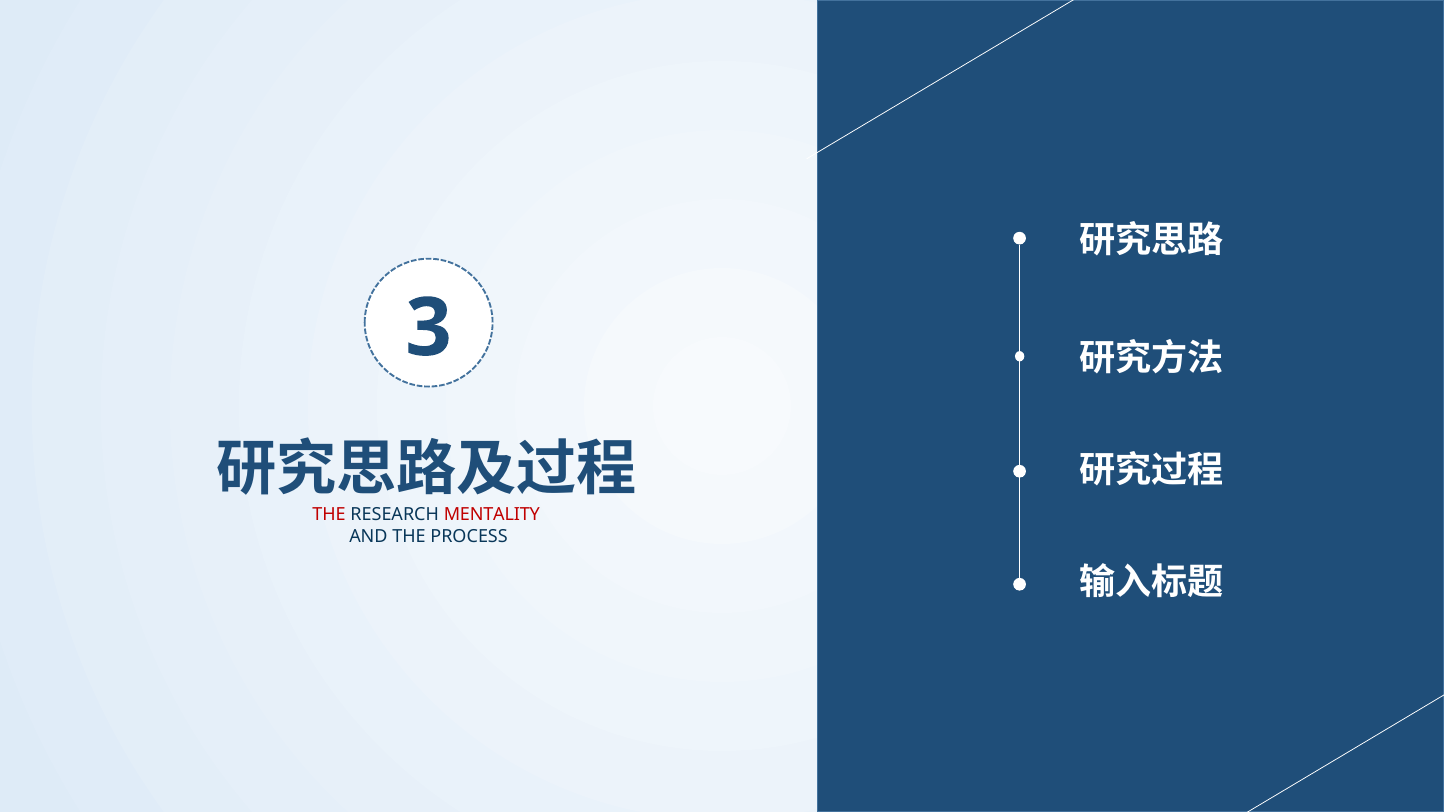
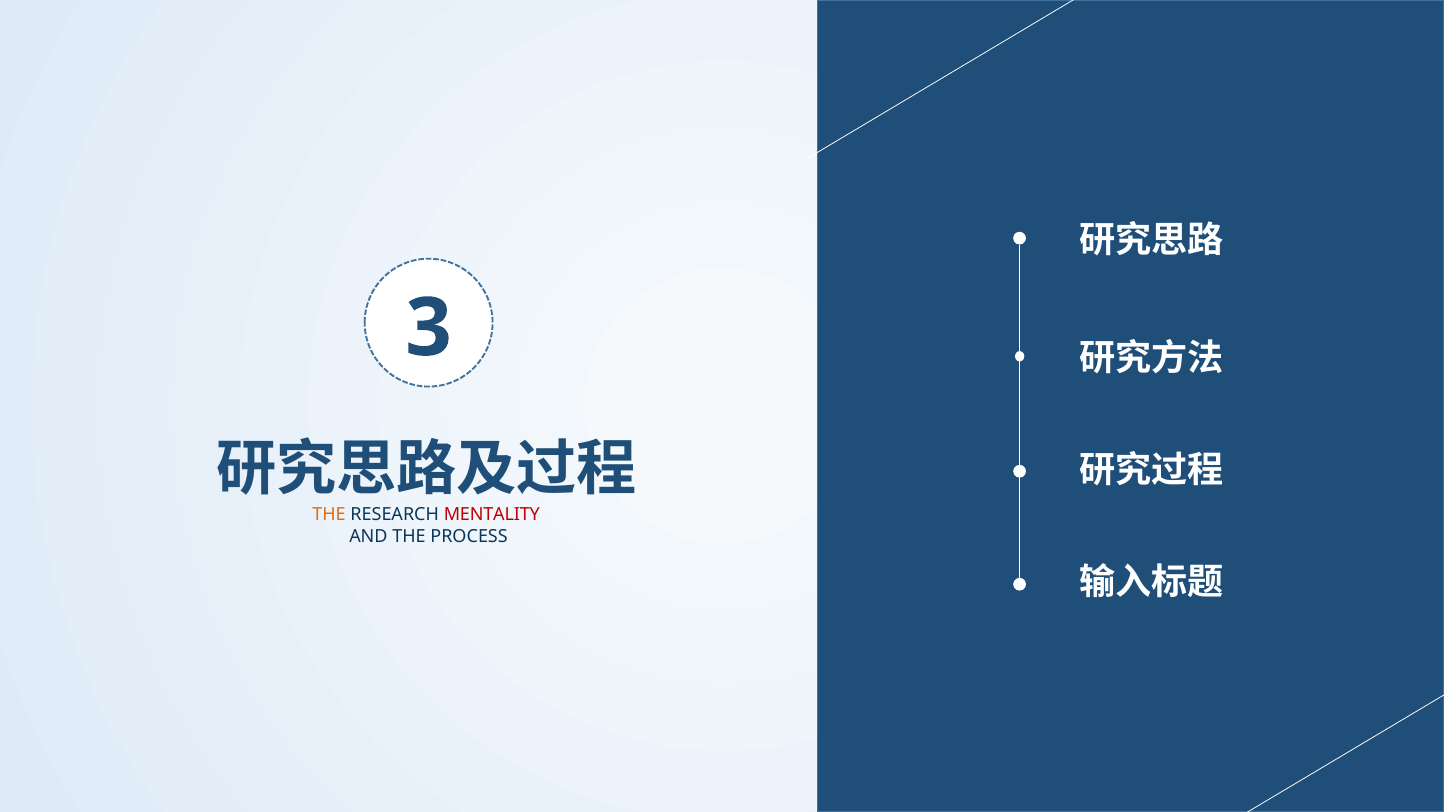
THE at (329, 515) colour: red -> orange
